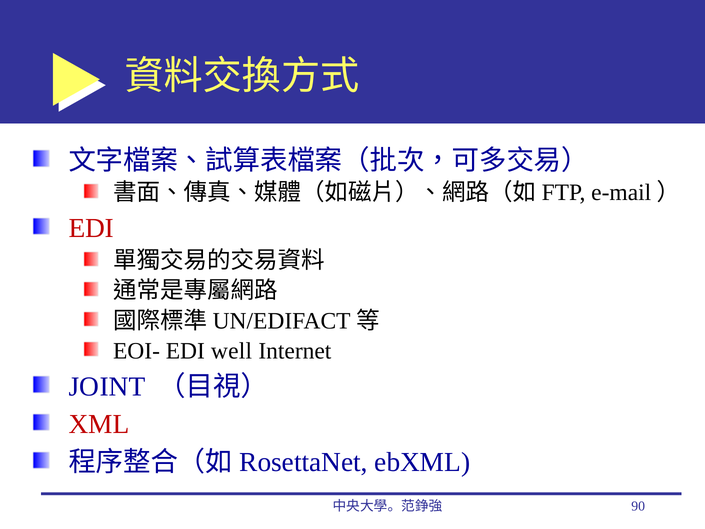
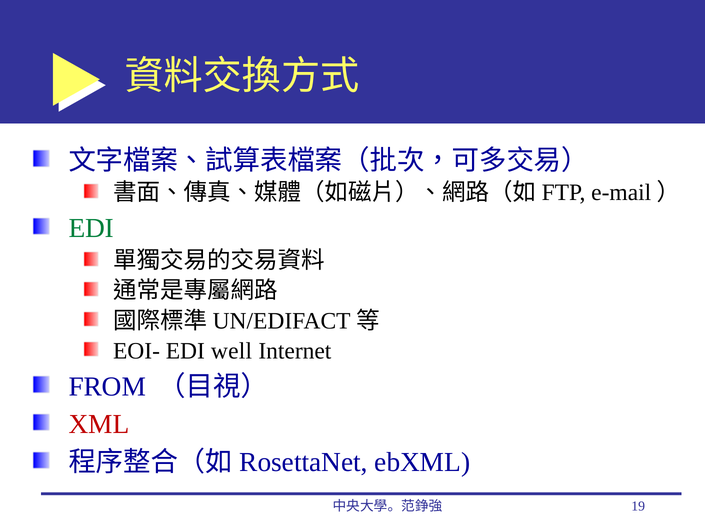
EDI at (91, 228) colour: red -> green
JOINT: JOINT -> FROM
90: 90 -> 19
